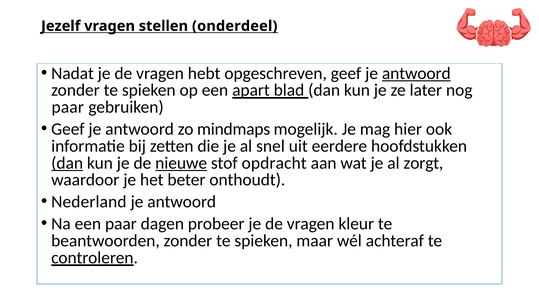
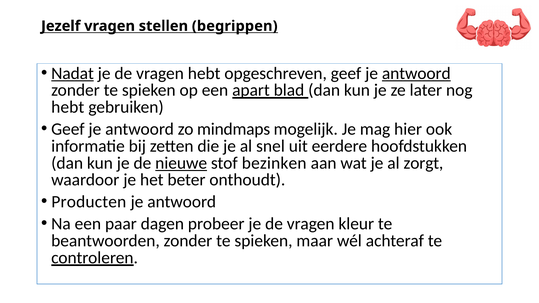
onderdeel: onderdeel -> begrippen
Nadat underline: none -> present
paar at (68, 107): paar -> hebt
dan at (67, 163) underline: present -> none
opdracht: opdracht -> bezinken
Nederland: Nederland -> Producten
